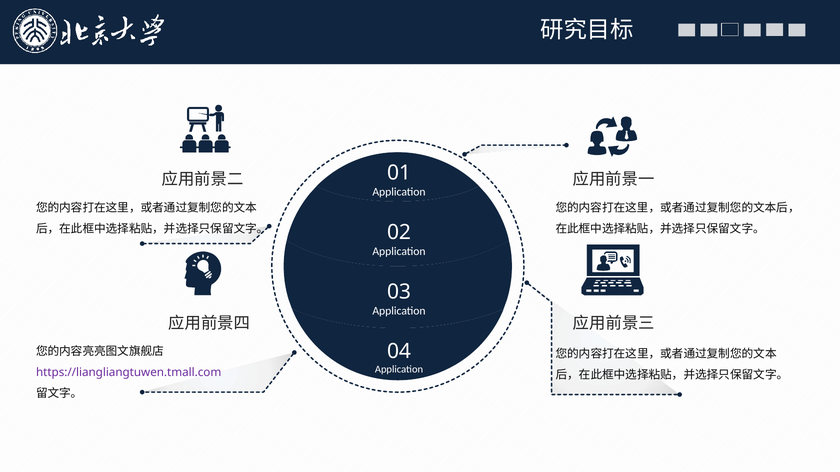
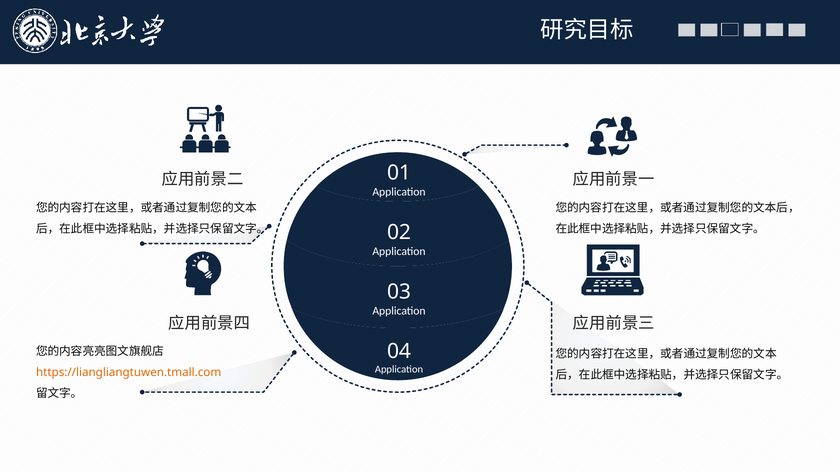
https://liangliangtuwen.tmall.com colour: purple -> orange
